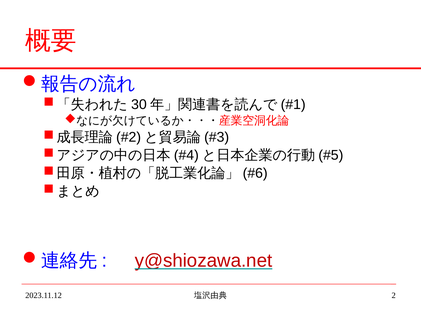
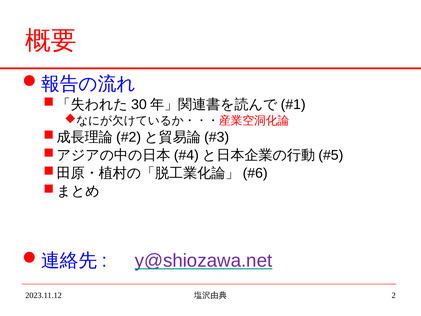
y@shiozawa.net colour: red -> purple
